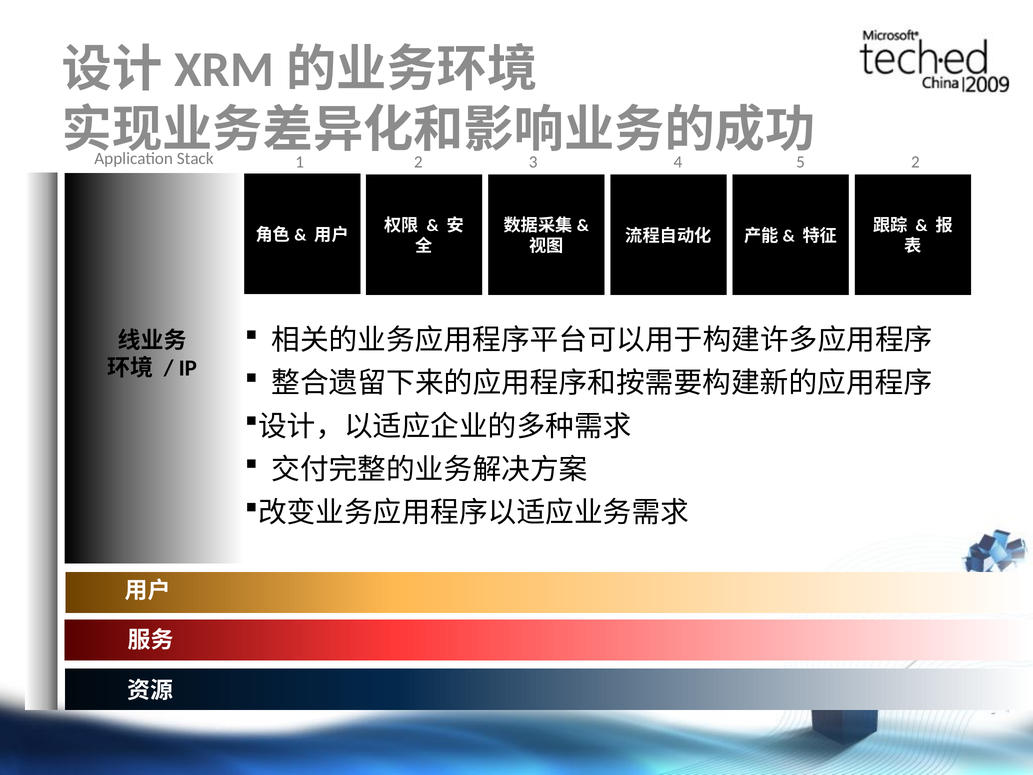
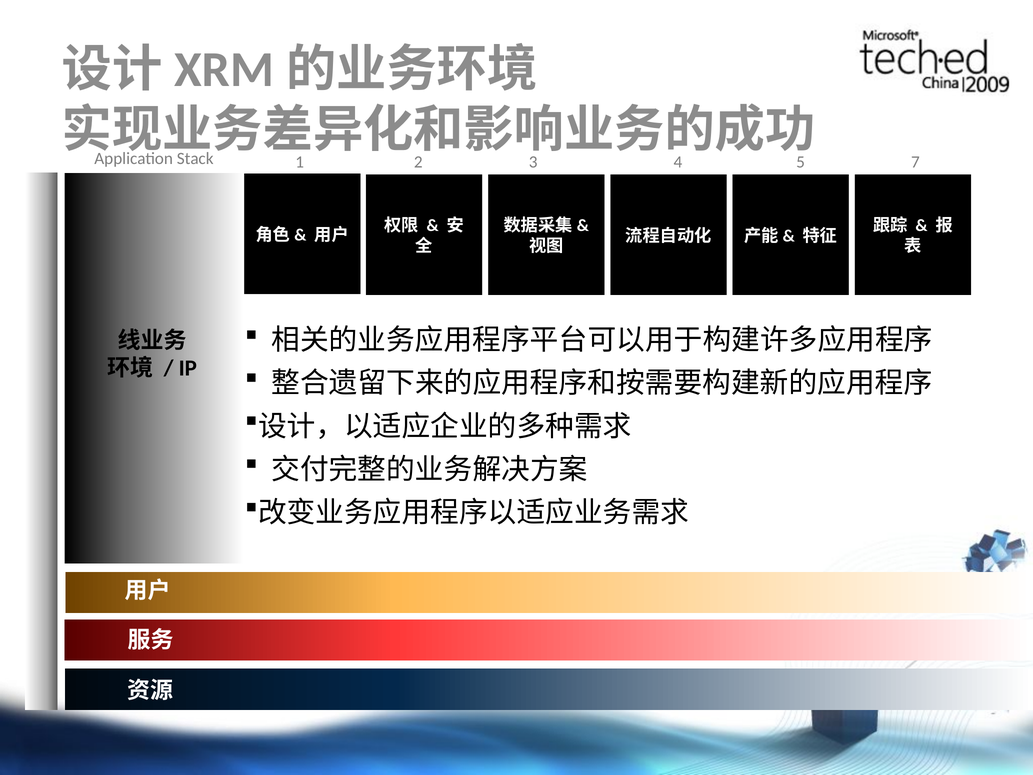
2 at (915, 162): 2 -> 7
